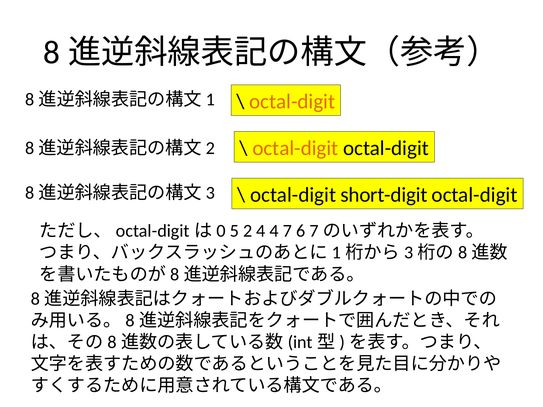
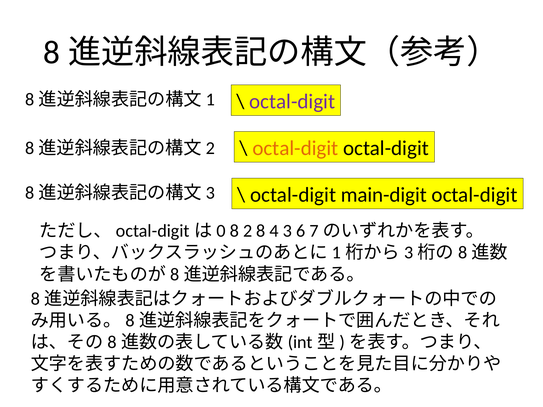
octal-digit at (292, 102) colour: orange -> purple
short-digit: short-digit -> main-digit
5 at (234, 231): 5 -> 8
2 4: 4 -> 8
7: 7 -> 3
